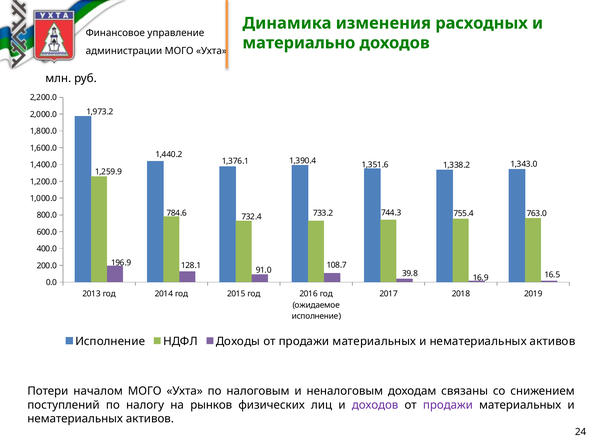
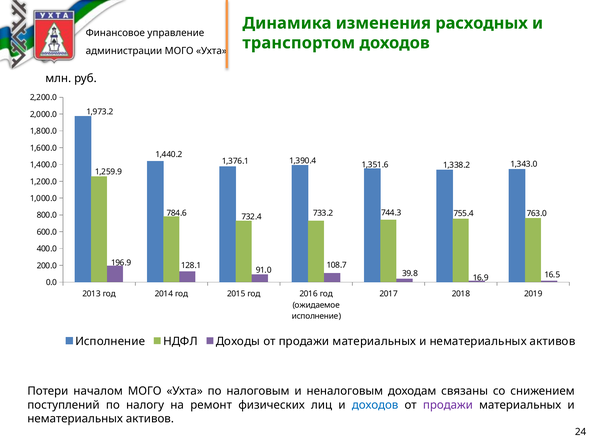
материально: материально -> транспортом
рынков: рынков -> ремонт
доходов at (375, 405) colour: purple -> blue
